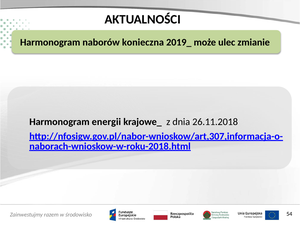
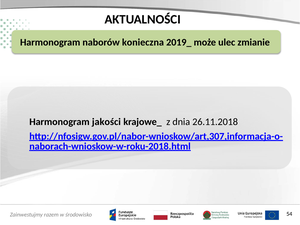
energii: energii -> jakości
